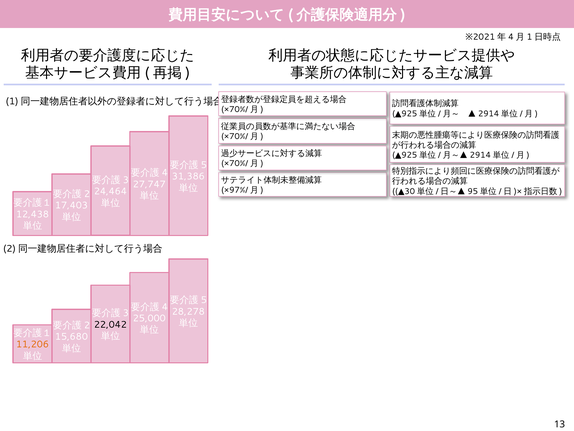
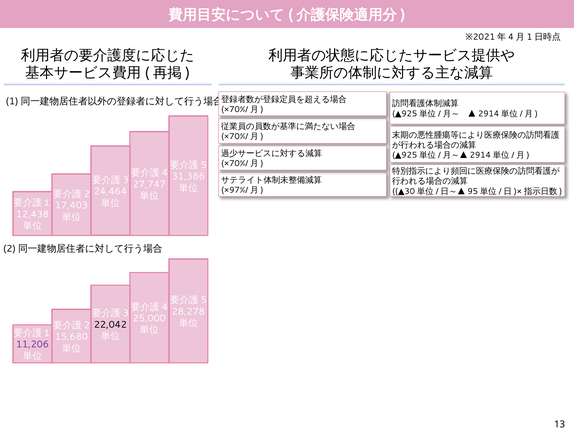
11,206 colour: orange -> purple
